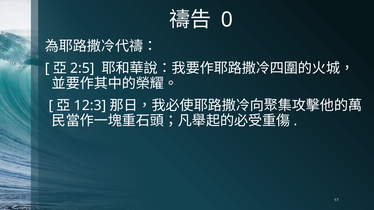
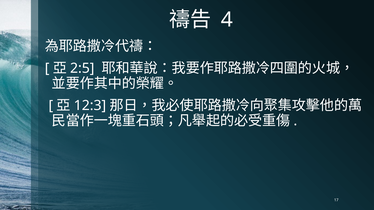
0: 0 -> 4
